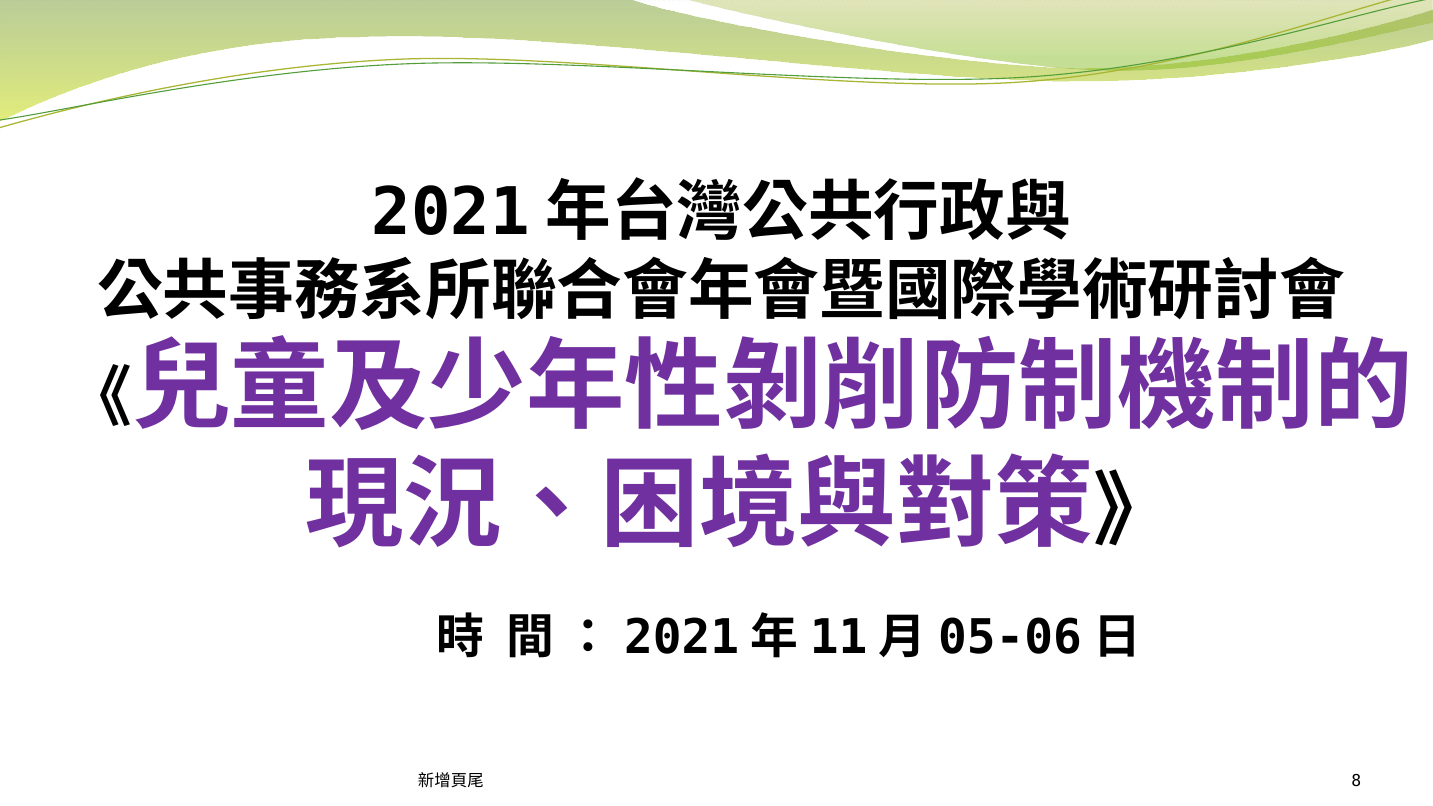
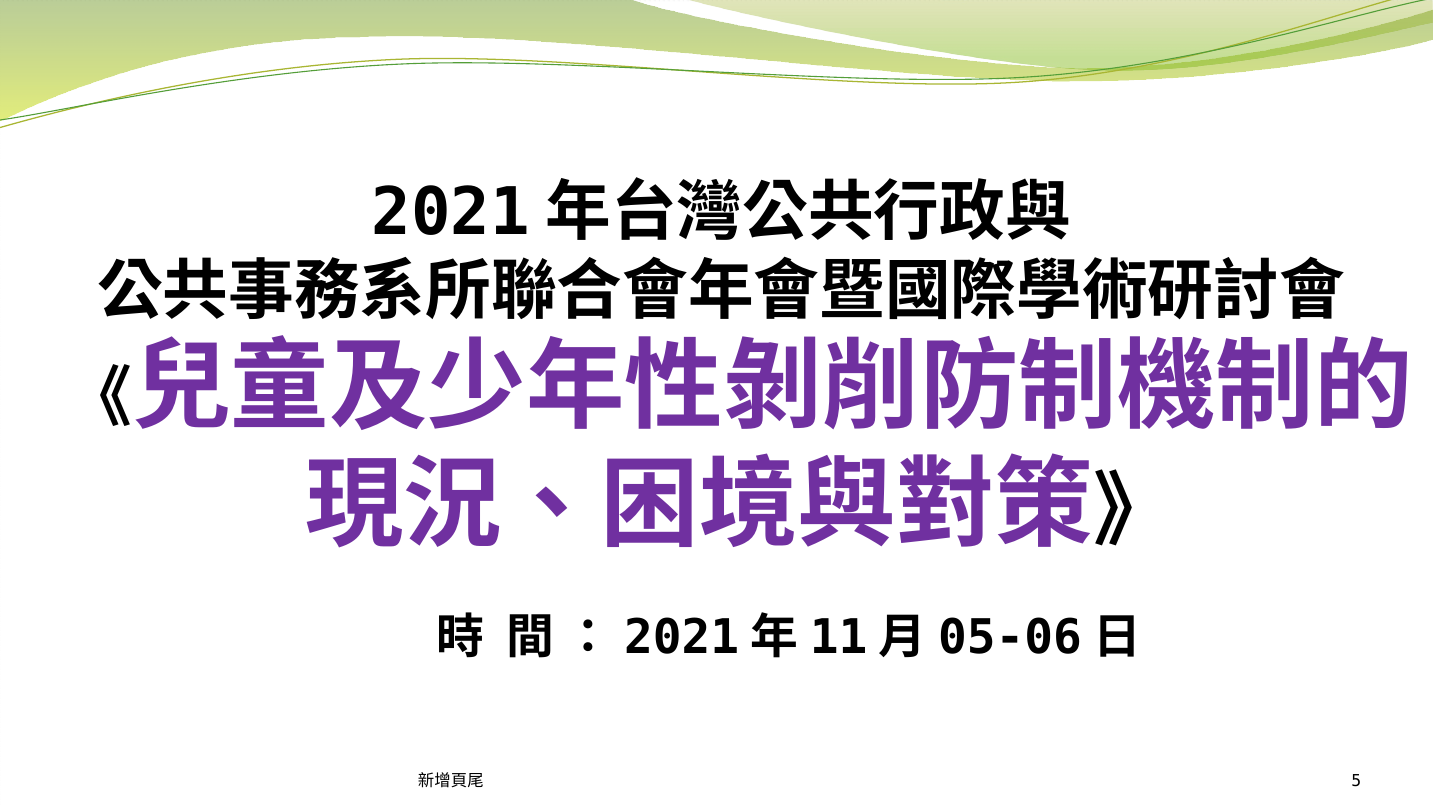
8: 8 -> 5
